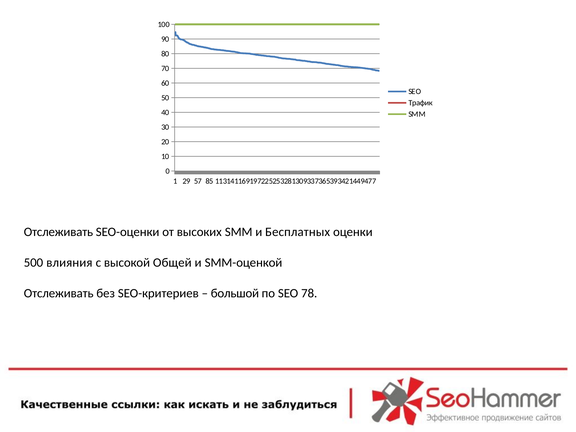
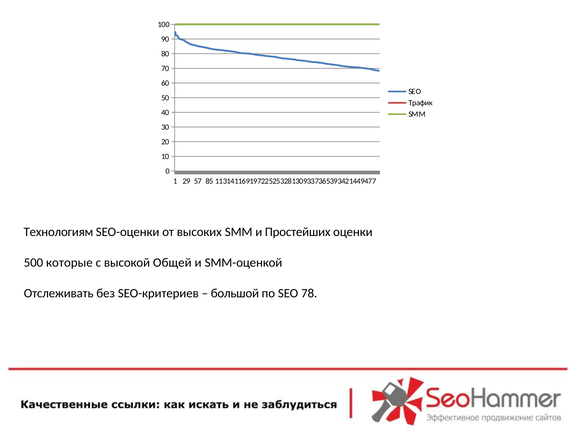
Отслеживать at (58, 232): Отслеживать -> Технологиям
Бесплатных: Бесплатных -> Простейших
влияния: влияния -> которые
